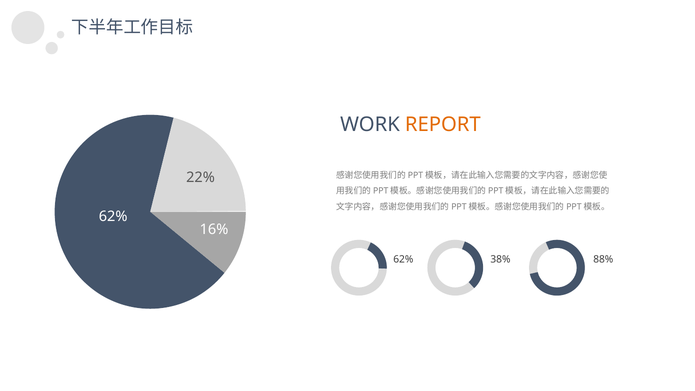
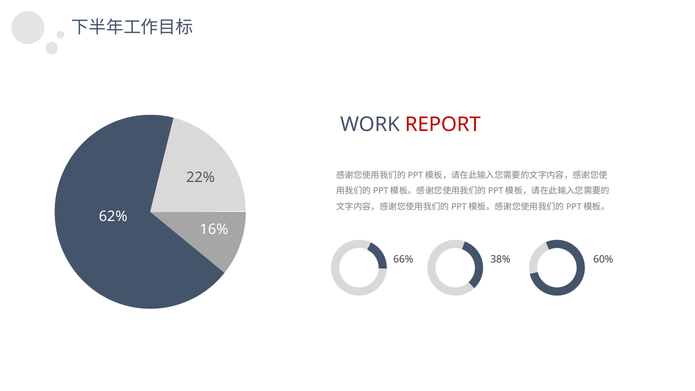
REPORT colour: orange -> red
62% at (403, 259): 62% -> 66%
88%: 88% -> 60%
